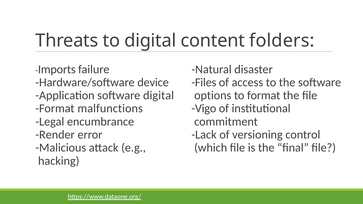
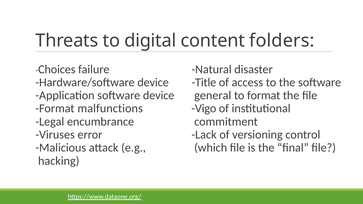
Imports: Imports -> Choices
Files: Files -> Title
software digital: digital -> device
options: options -> general
Render: Render -> Viruses
